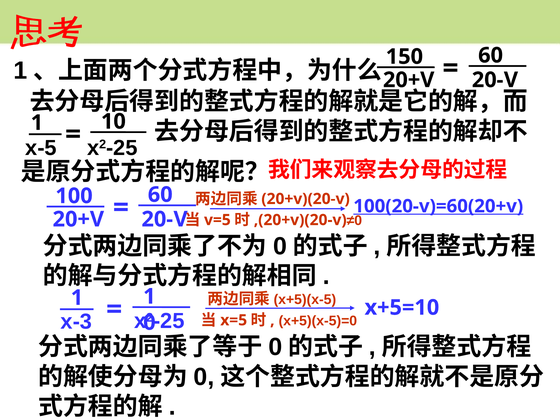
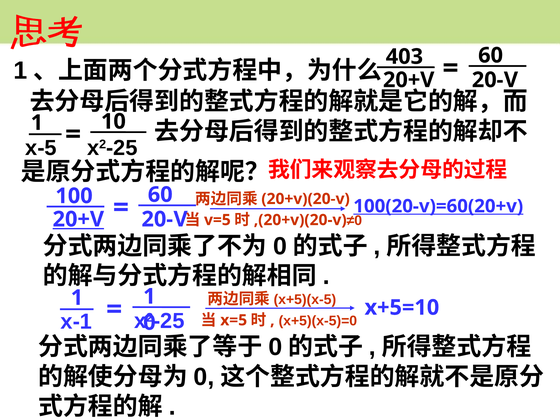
150: 150 -> 403
20+V at (78, 219) underline: none -> present
x-3: x-3 -> x-1
